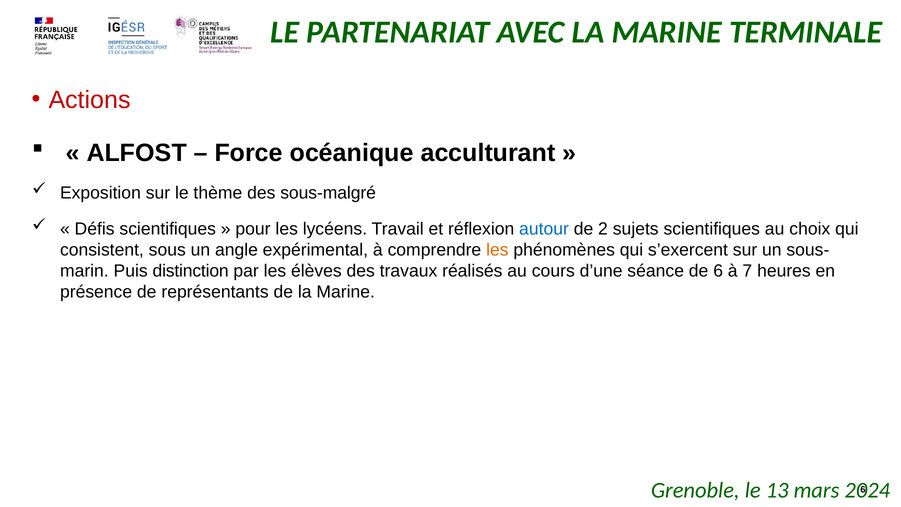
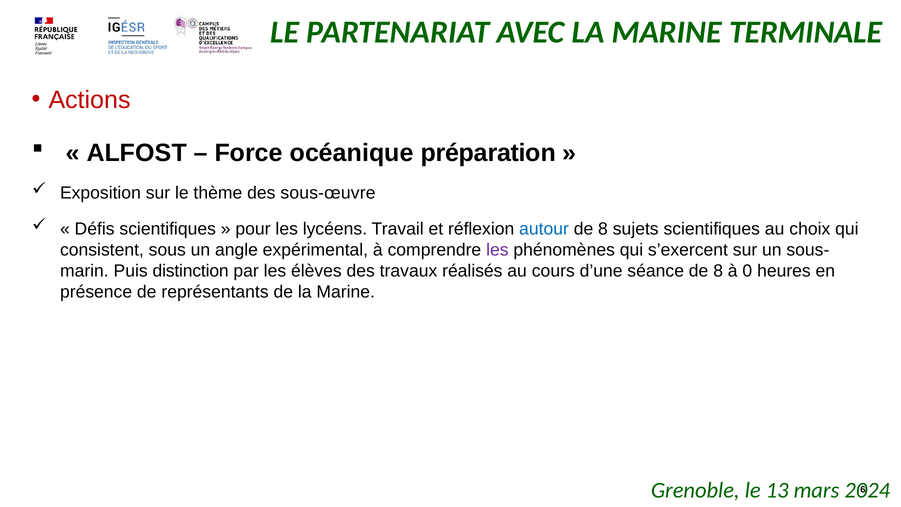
acculturant: acculturant -> préparation
sous-malgré: sous-malgré -> sous-œuvre
2 at (603, 229): 2 -> 8
les at (497, 250) colour: orange -> purple
séance de 6: 6 -> 8
7: 7 -> 0
